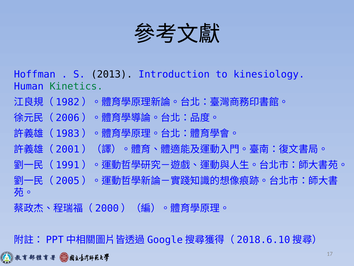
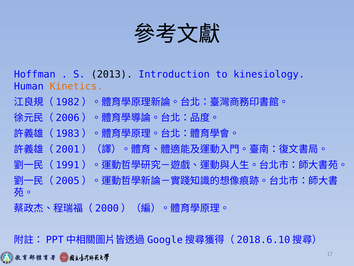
Kinetics colour: green -> orange
